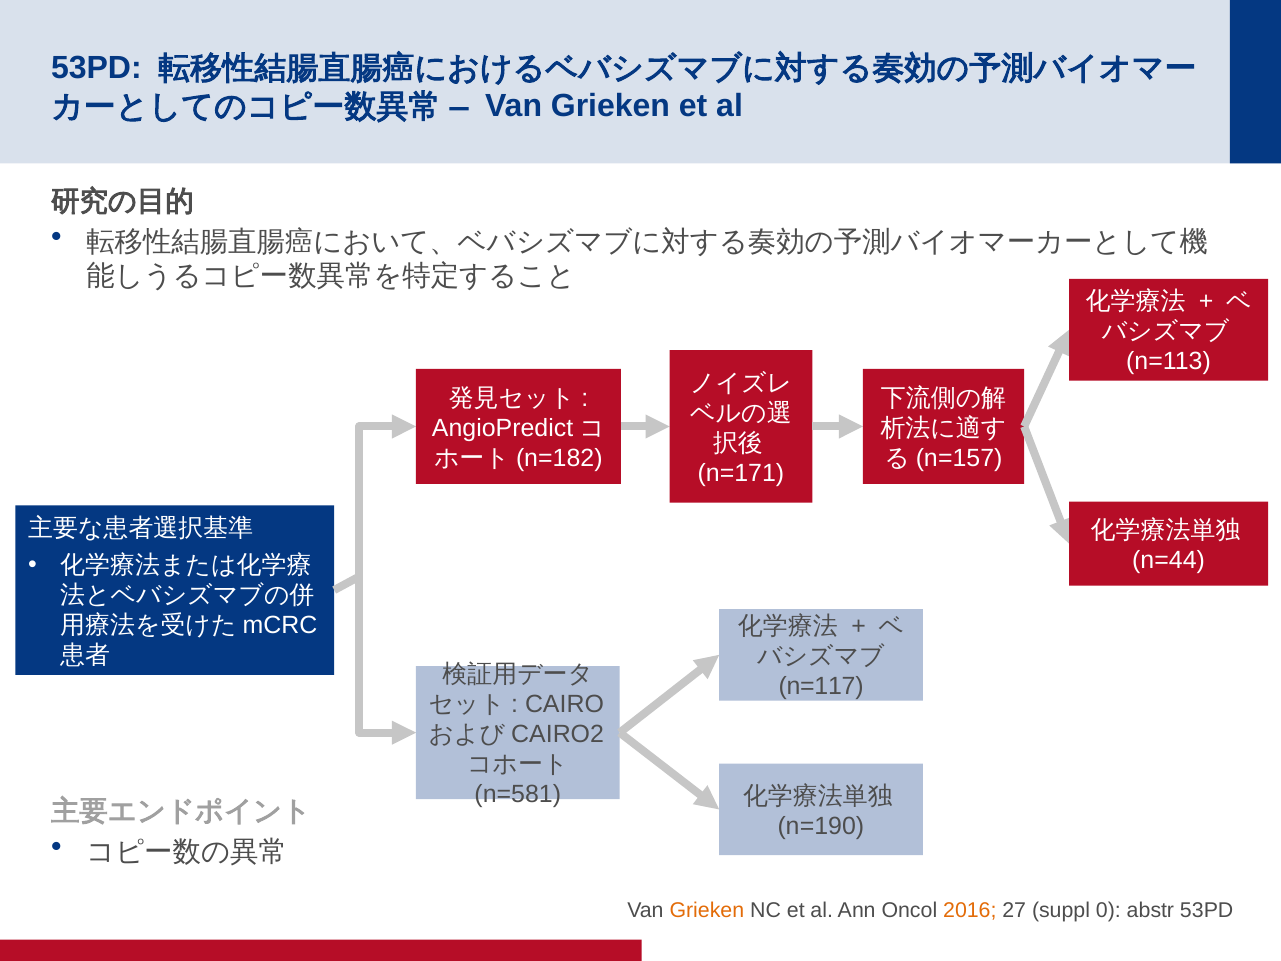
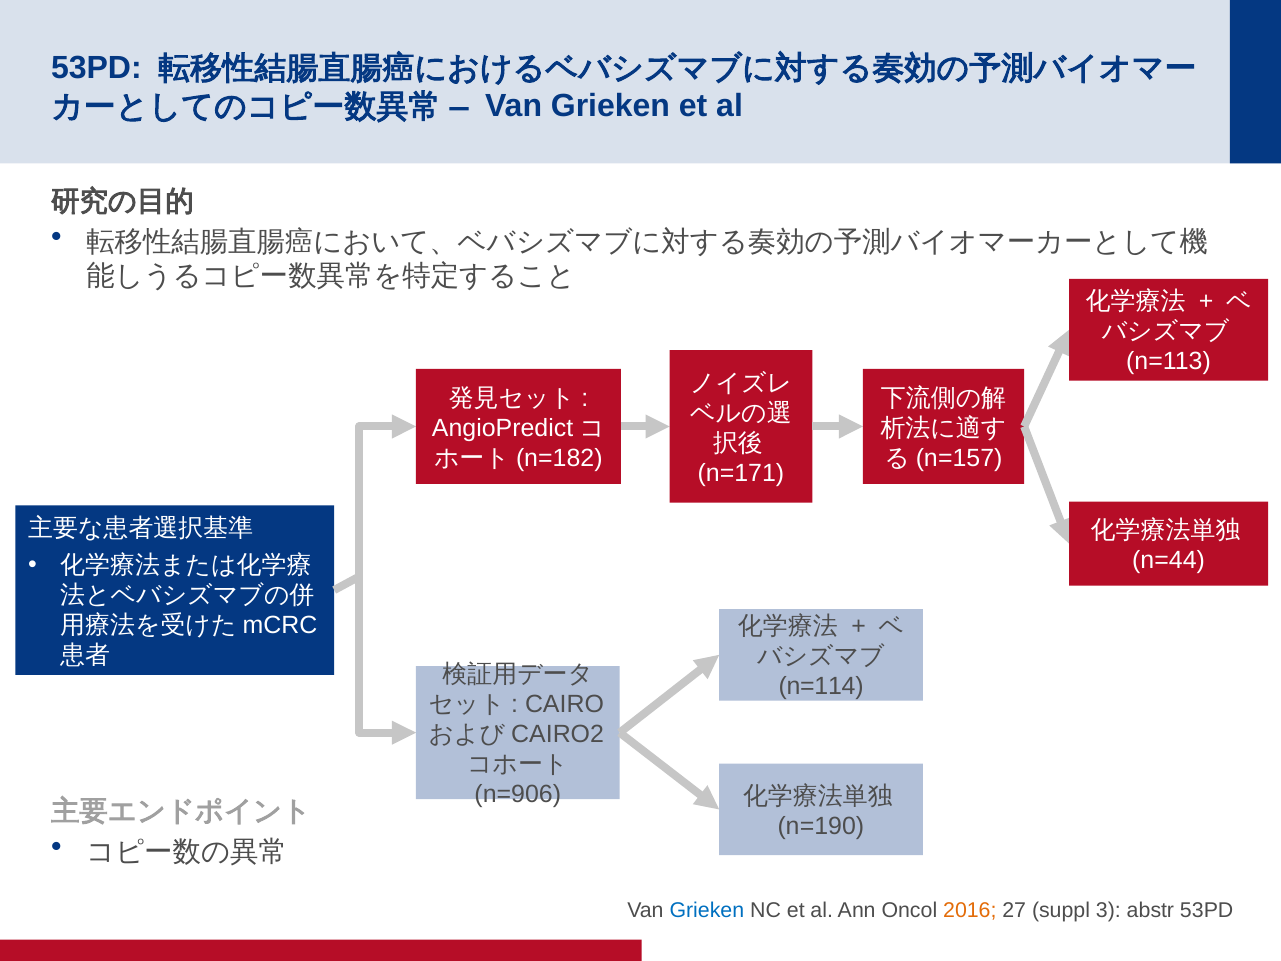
n=117: n=117 -> n=114
n=581: n=581 -> n=906
Grieken at (707, 910) colour: orange -> blue
0: 0 -> 3
